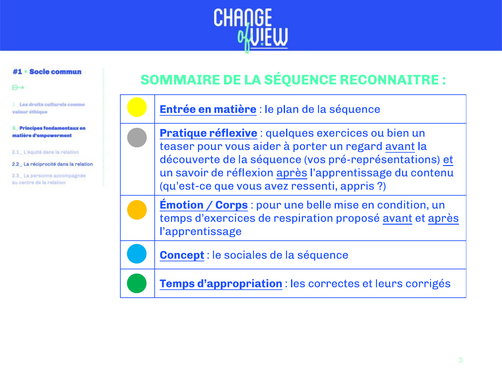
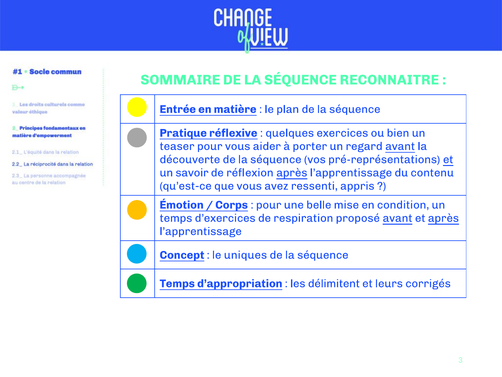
sociales: sociales -> uniques
correctes: correctes -> délimitent
